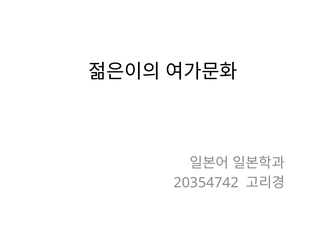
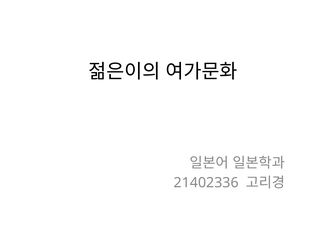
20354742: 20354742 -> 21402336
